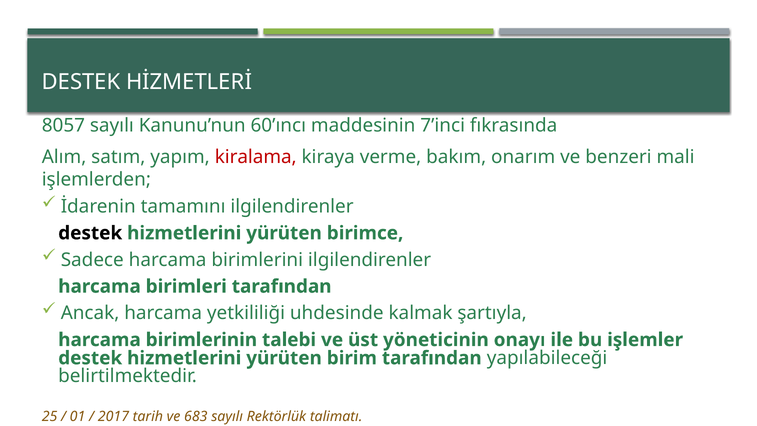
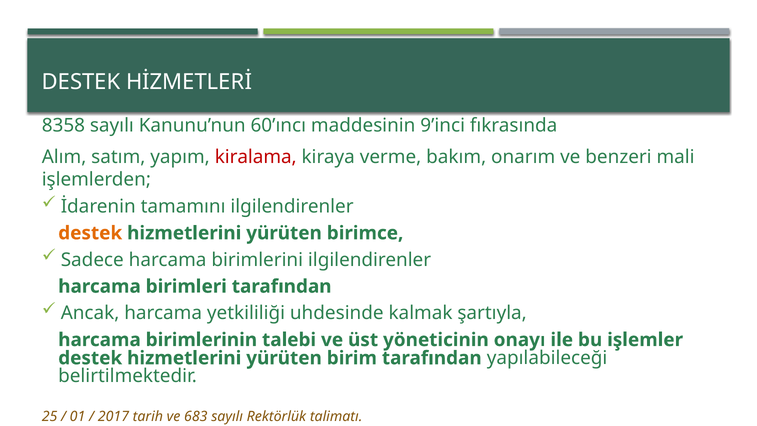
8057: 8057 -> 8358
7’inci: 7’inci -> 9’inci
destek at (90, 233) colour: black -> orange
